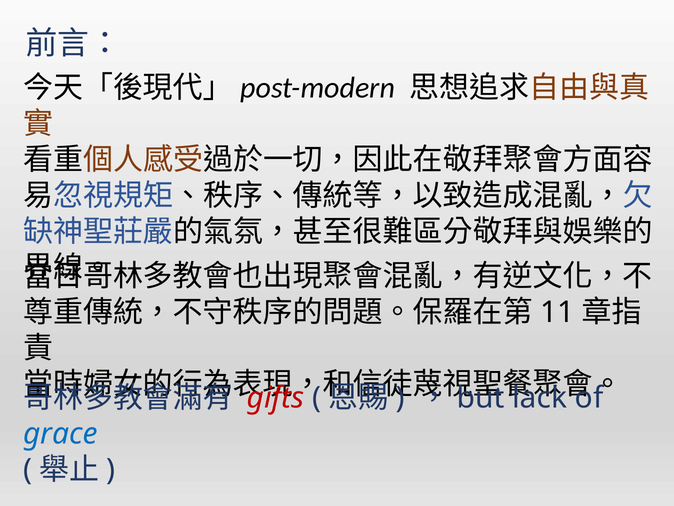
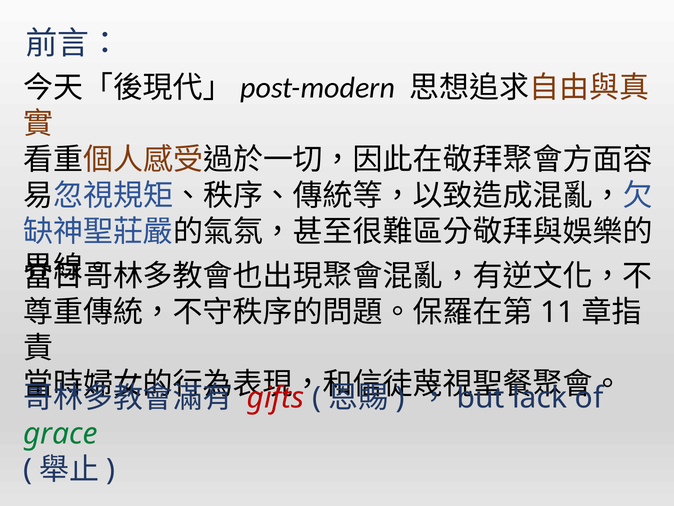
grace colour: blue -> green
